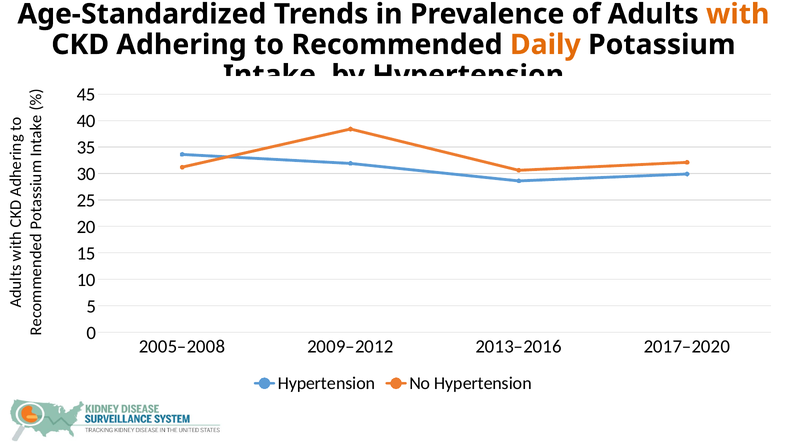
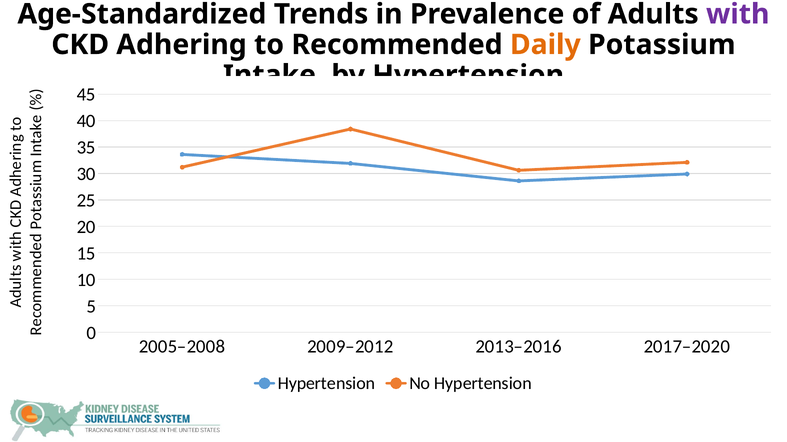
with colour: orange -> purple
